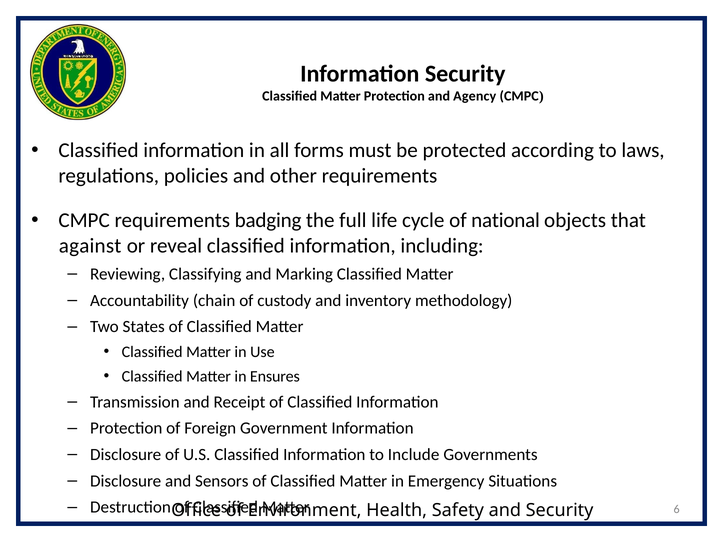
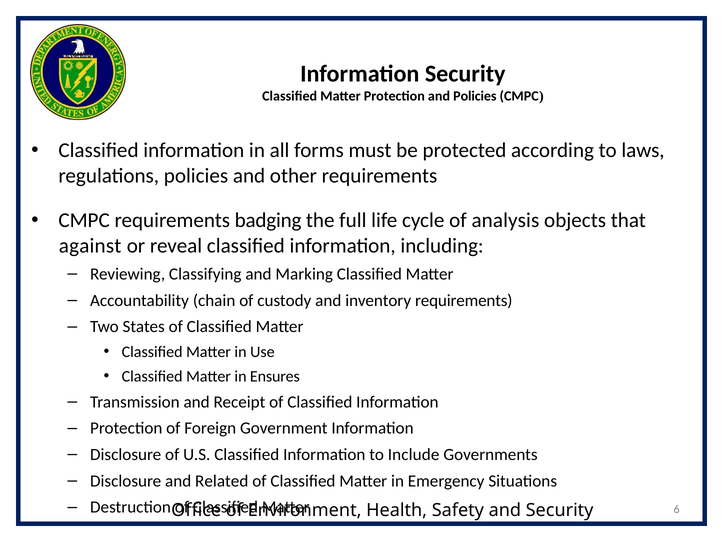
and Agency: Agency -> Policies
national: national -> analysis
inventory methodology: methodology -> requirements
Sensors: Sensors -> Related
